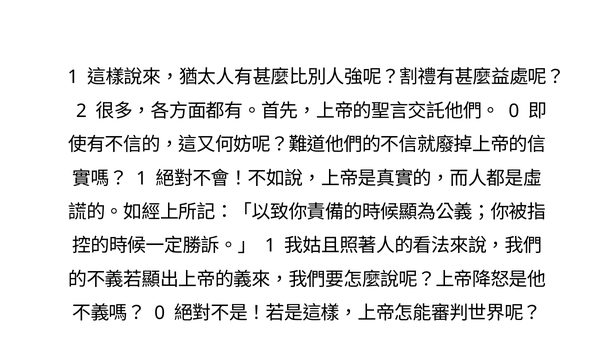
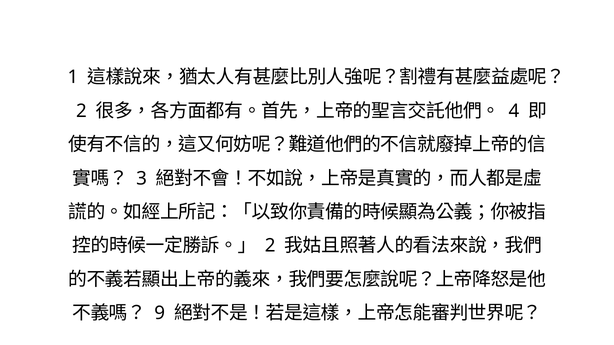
0 at (514, 111): 0 -> 4
1 at (142, 179): 1 -> 3
1 at (270, 246): 1 -> 2
0 at (160, 314): 0 -> 9
